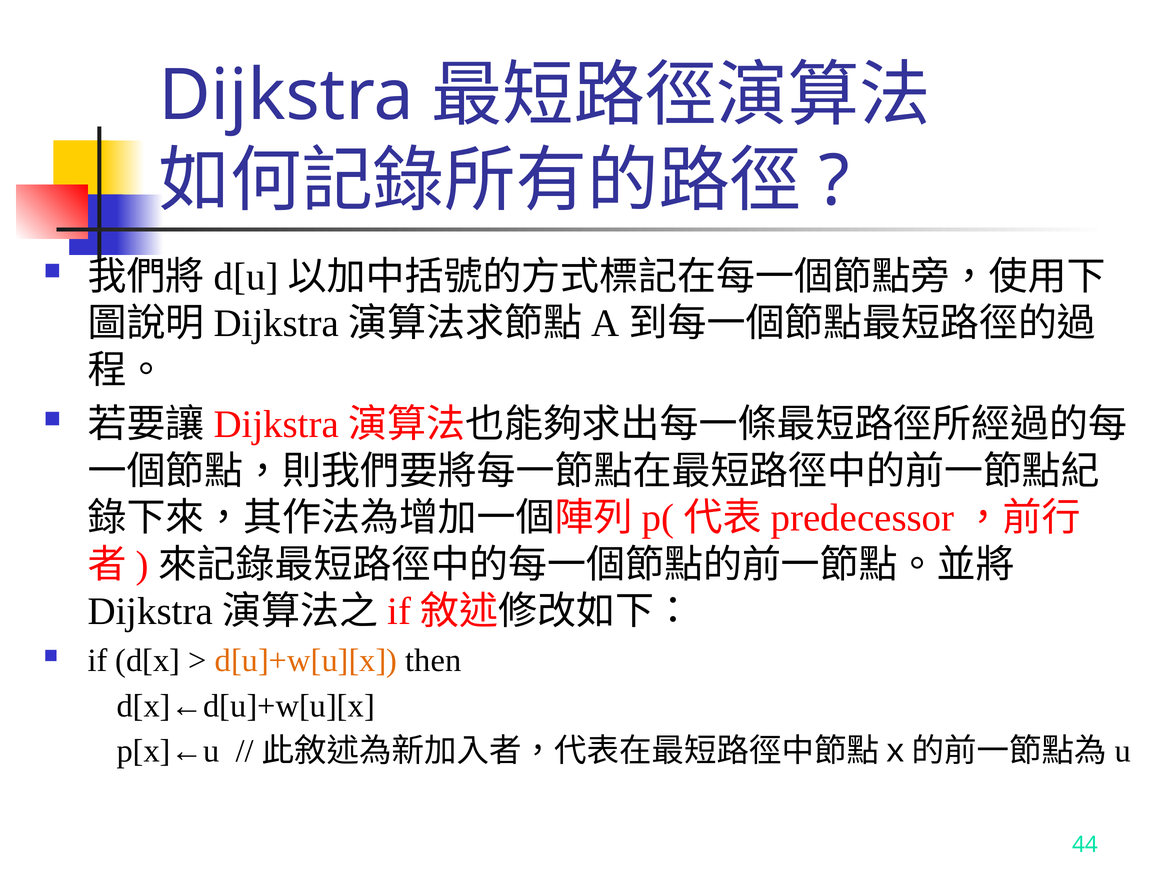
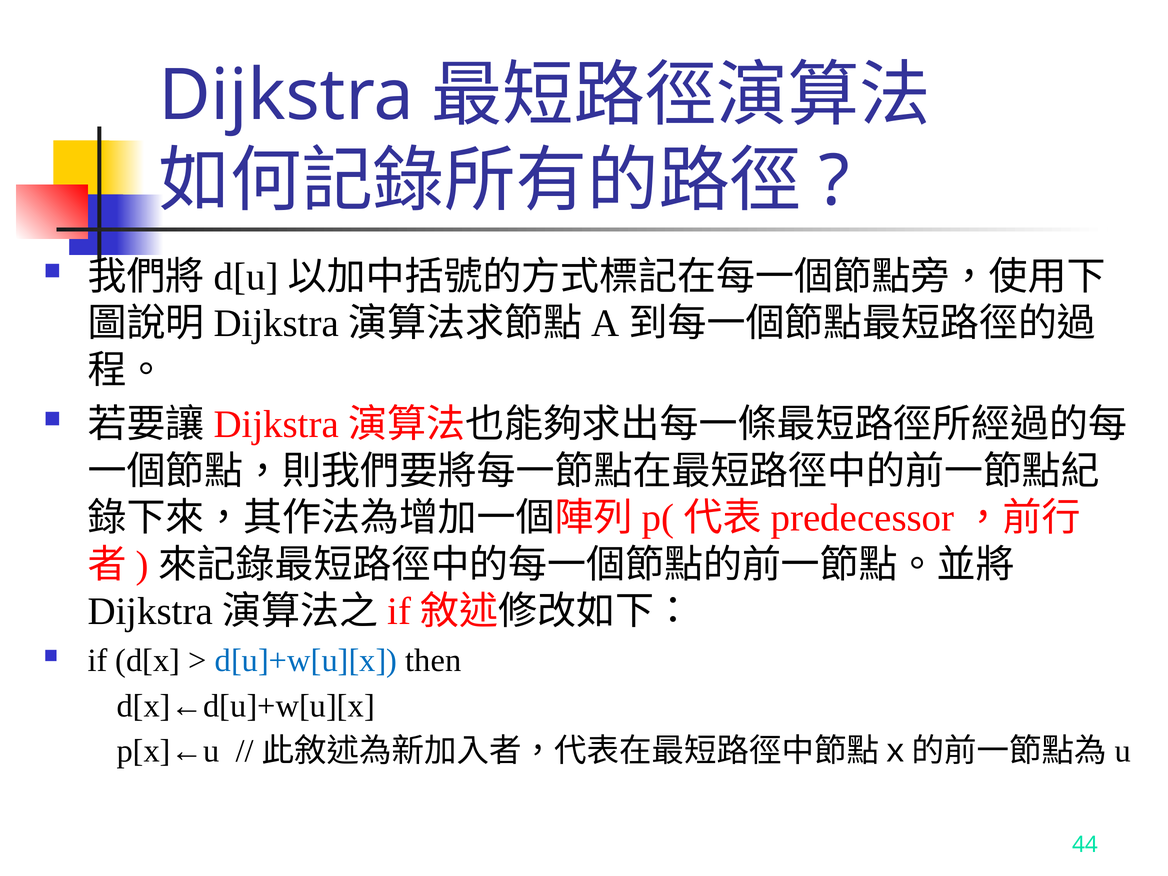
d[u]+w[u][x colour: orange -> blue
